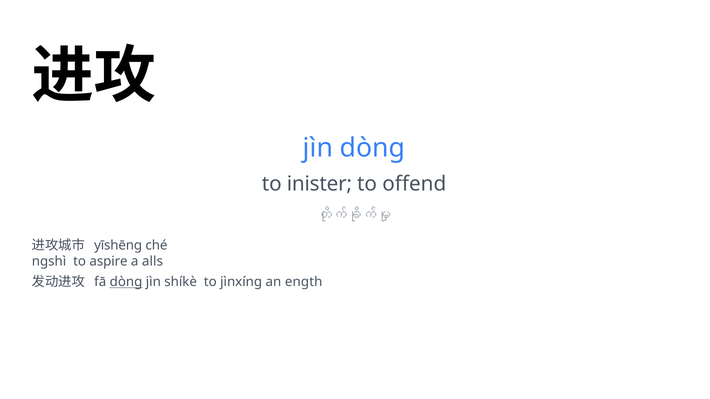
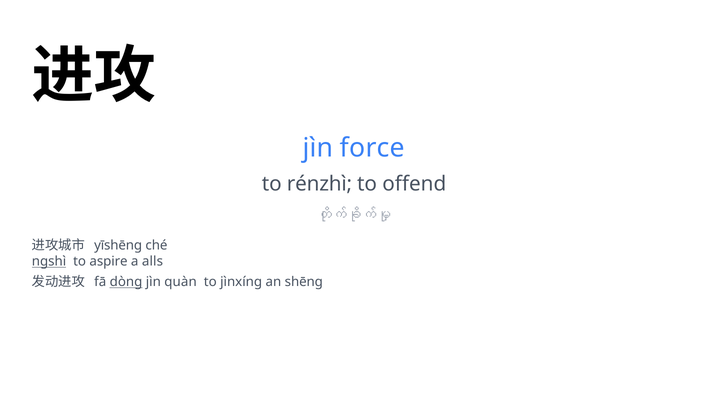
jìn dòng: dòng -> force
inister: inister -> rénzhì
ngshì underline: none -> present
shíkè: shíkè -> quàn
ength: ength -> shēng
